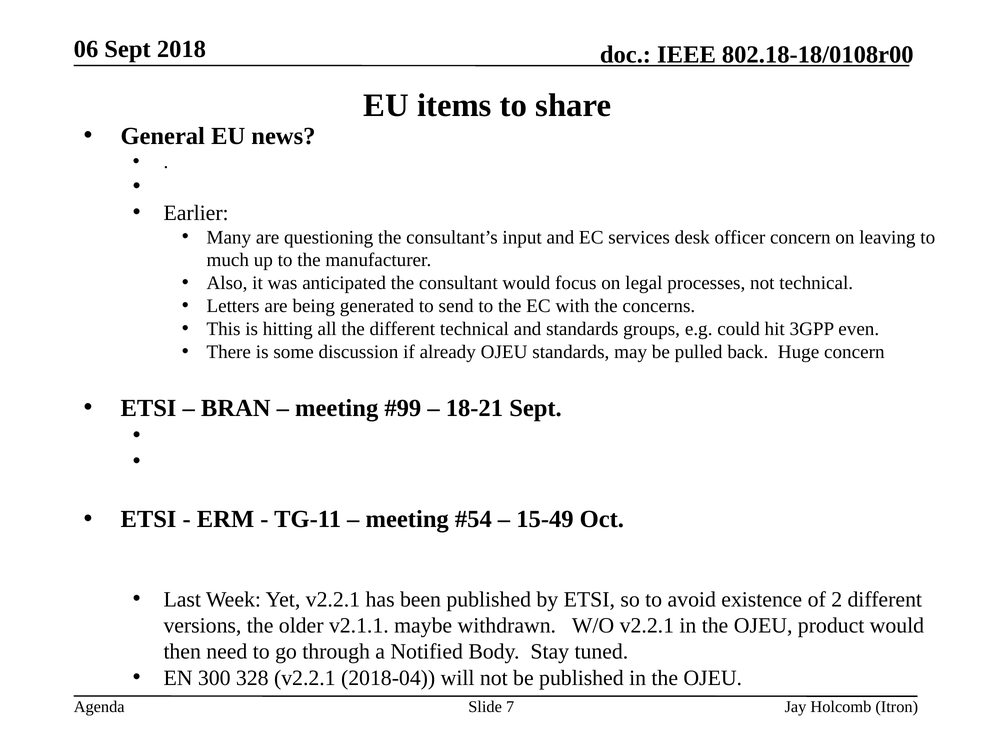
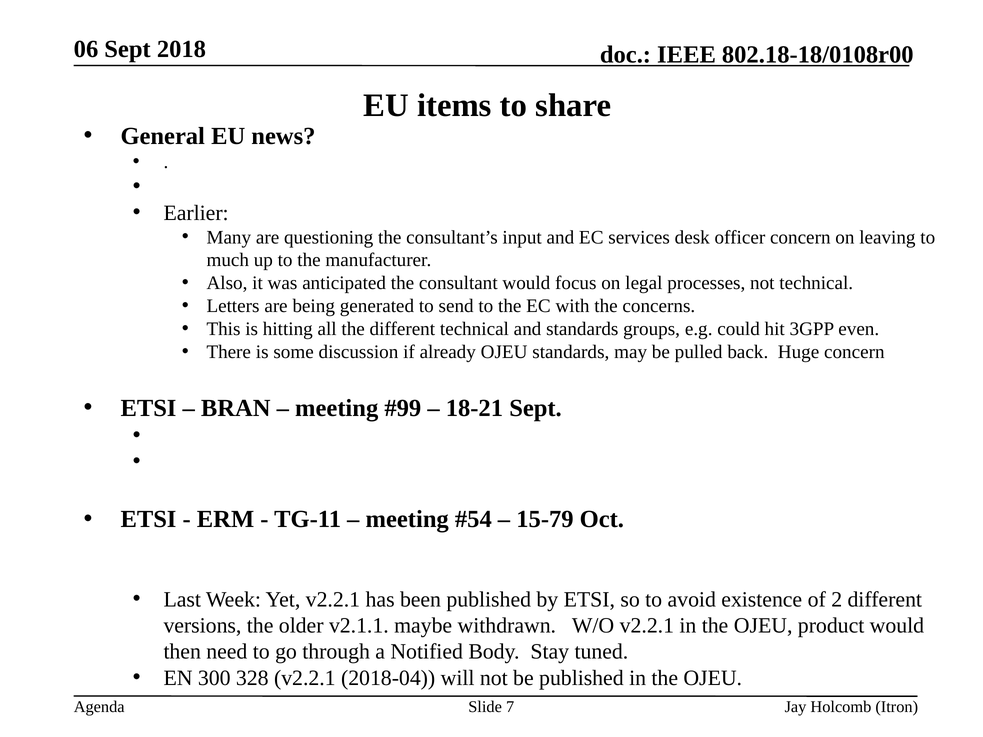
15-49: 15-49 -> 15-79
